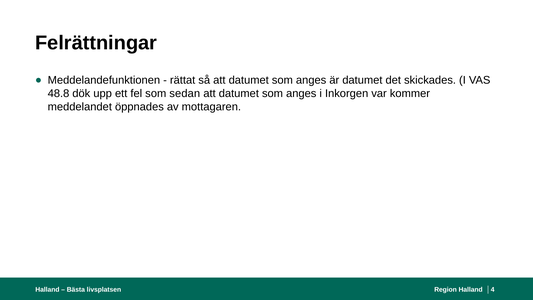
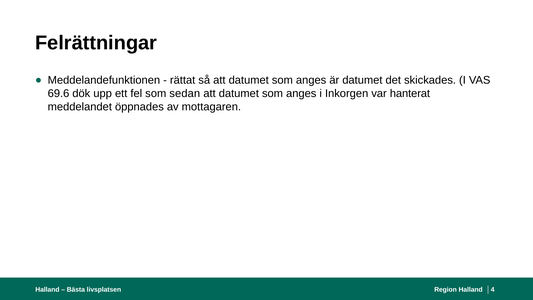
48.8: 48.8 -> 69.6
kommer: kommer -> hanterat
